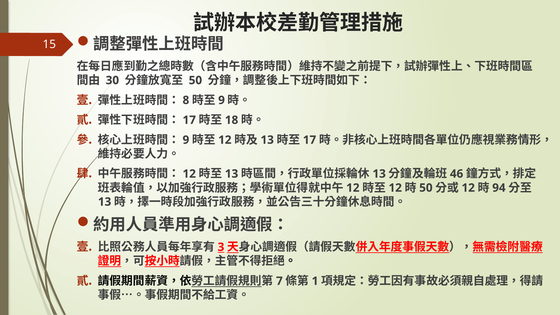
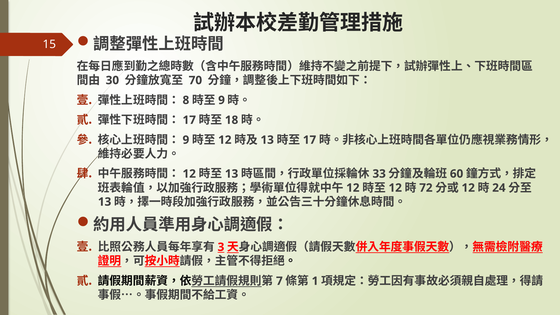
50 at (195, 80): 50 -> 70
13 at (379, 174): 13 -> 33
46: 46 -> 60
50 at (426, 188): 50 -> 72
94: 94 -> 24
